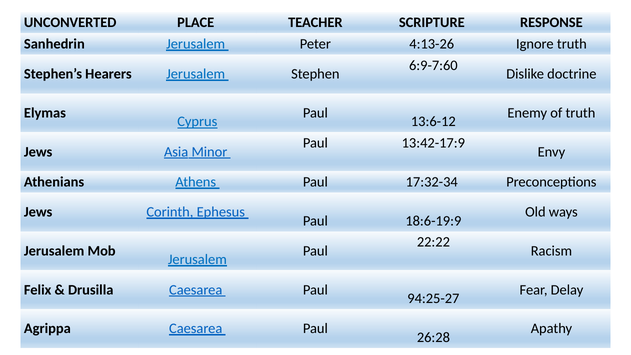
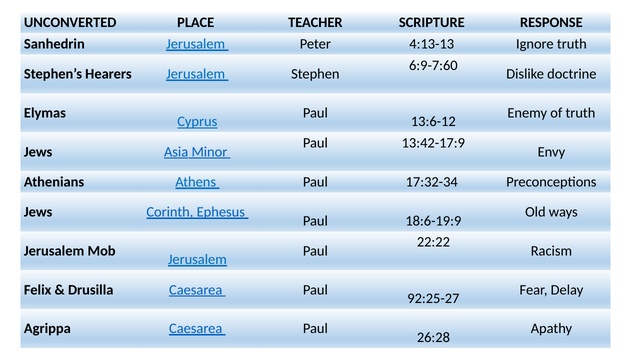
4:13-26: 4:13-26 -> 4:13-13
94:25-27: 94:25-27 -> 92:25-27
